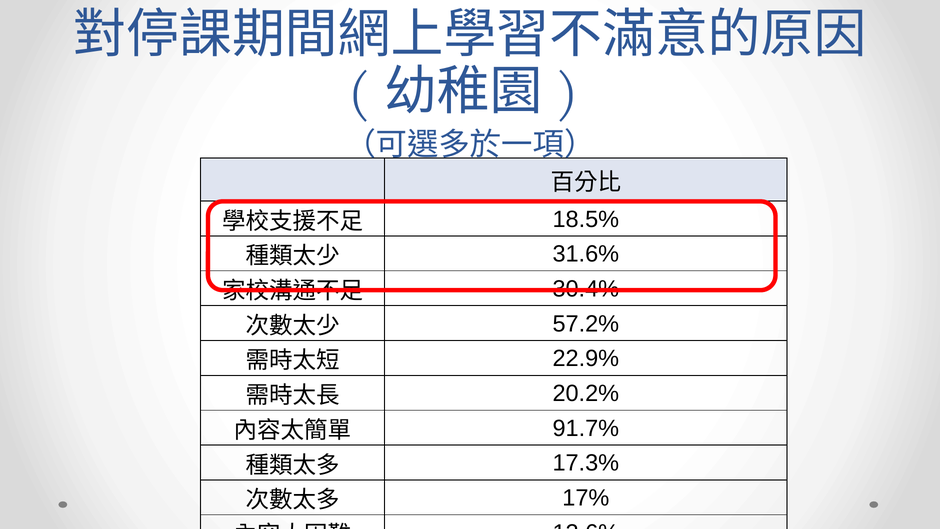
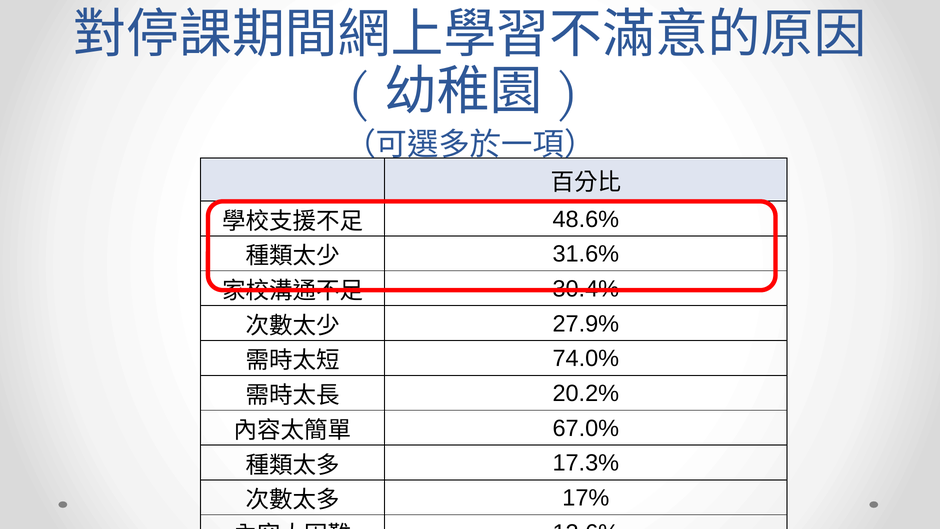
18.5%: 18.5% -> 48.6%
57.2%: 57.2% -> 27.9%
22.9%: 22.9% -> 74.0%
91.7%: 91.7% -> 67.0%
